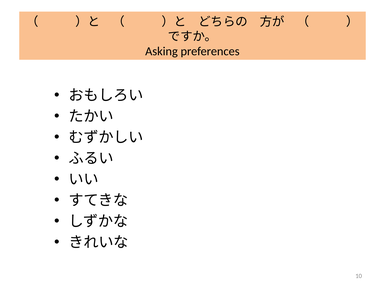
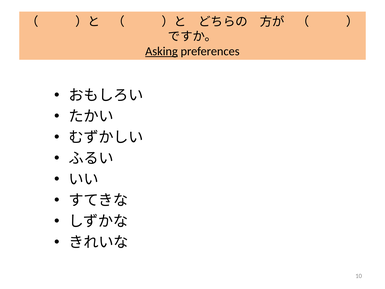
Asking underline: none -> present
